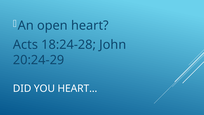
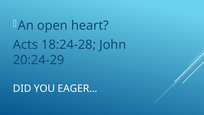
HEART…: HEART… -> EAGER…
